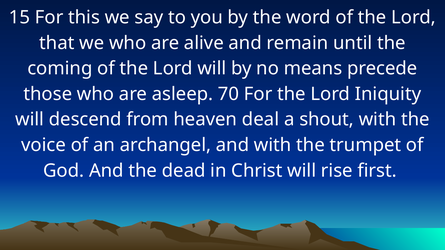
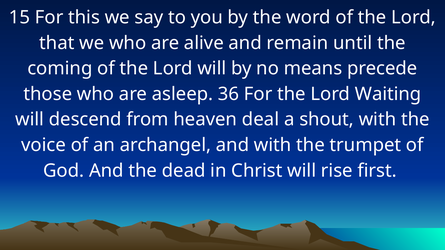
70: 70 -> 36
Iniquity: Iniquity -> Waiting
